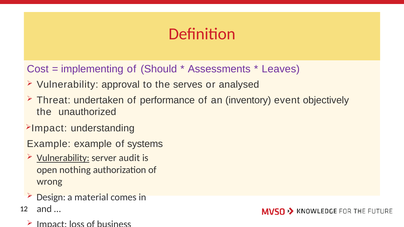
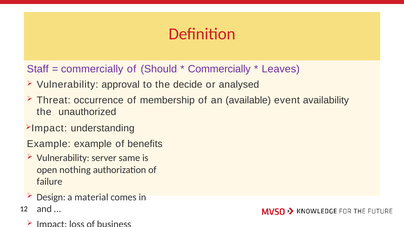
Cost: Cost -> Staff
implementing at (92, 69): implementing -> commercially
Assessments at (219, 69): Assessments -> Commercially
serves: serves -> decide
undertaken: undertaken -> occurrence
performance: performance -> membership
inventory: inventory -> available
objectively: objectively -> availability
systems: systems -> benefits
Vulnerability at (63, 158) underline: present -> none
audit: audit -> same
wrong: wrong -> failure
